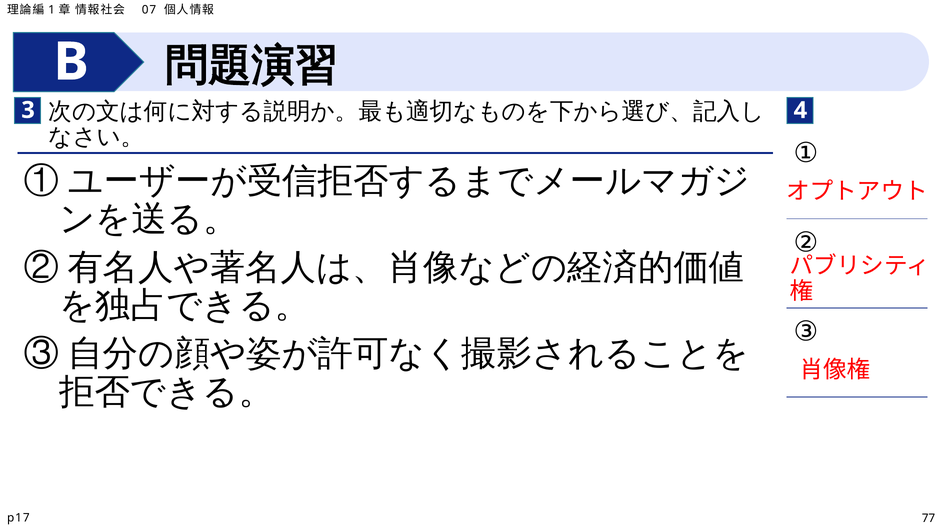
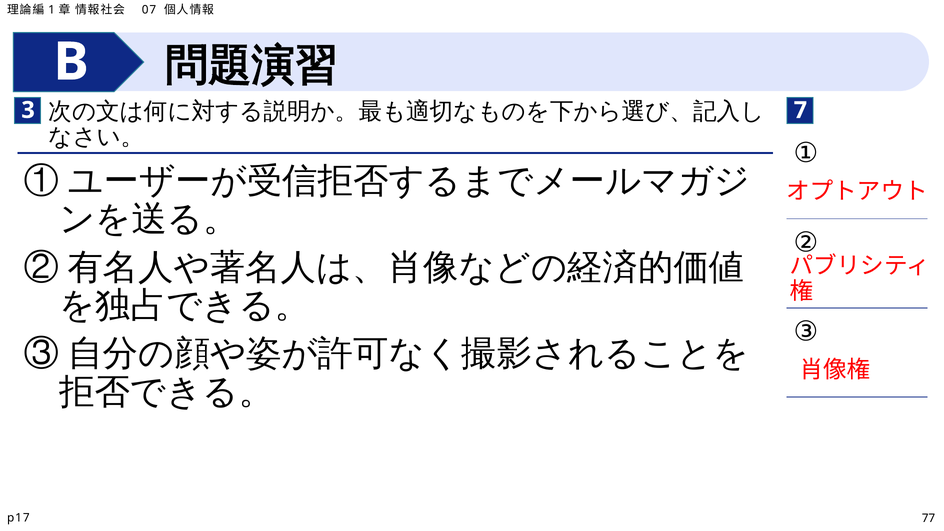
4: 4 -> 7
